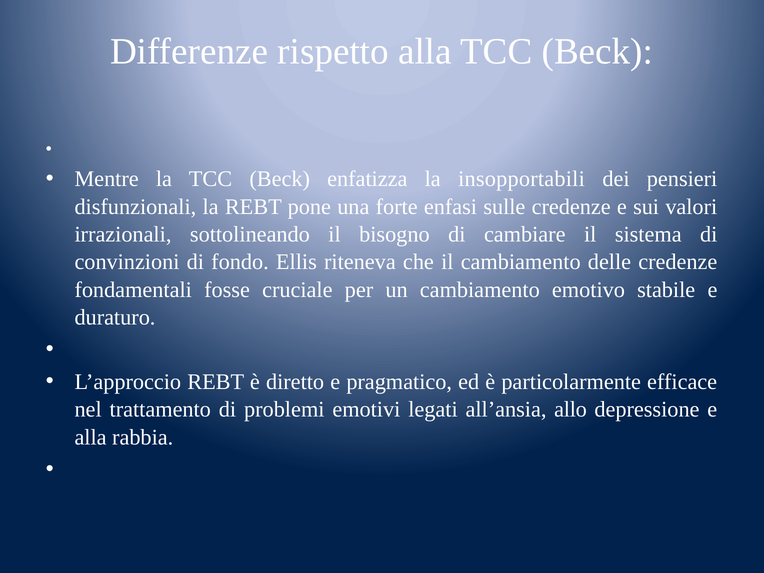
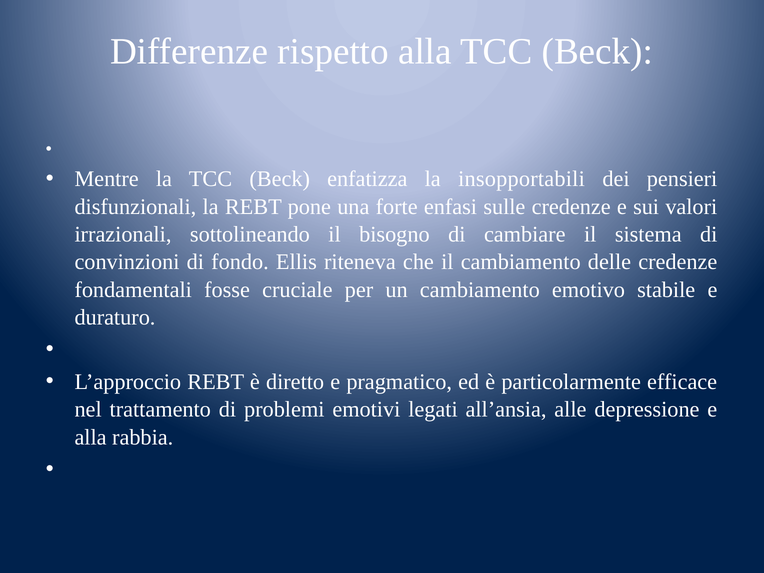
allo: allo -> alle
